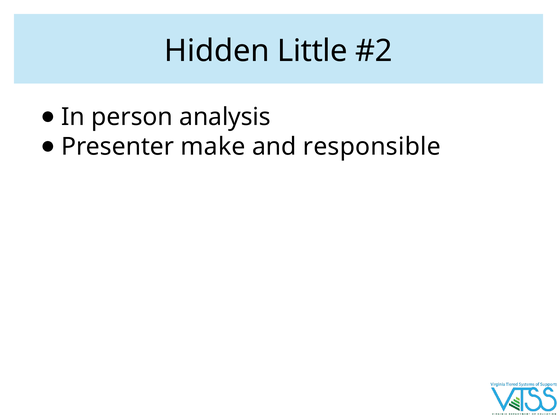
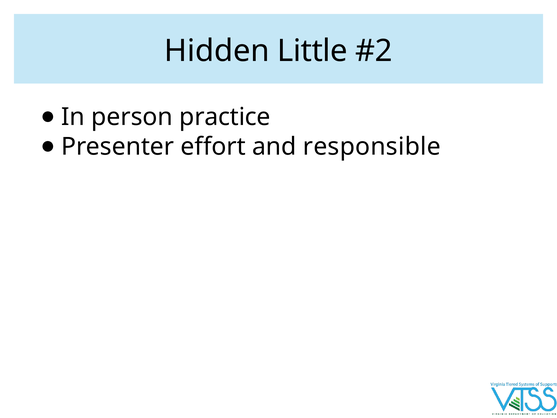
analysis: analysis -> practice
make: make -> effort
